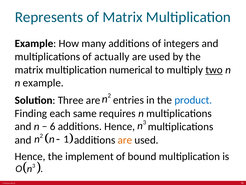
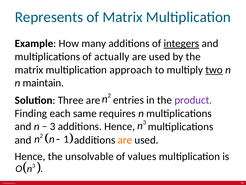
integers underline: none -> present
numerical: numerical -> approach
n example: example -> maintain
product colour: blue -> purple
6 at (53, 126): 6 -> 3
implement: implement -> unsolvable
bound: bound -> values
